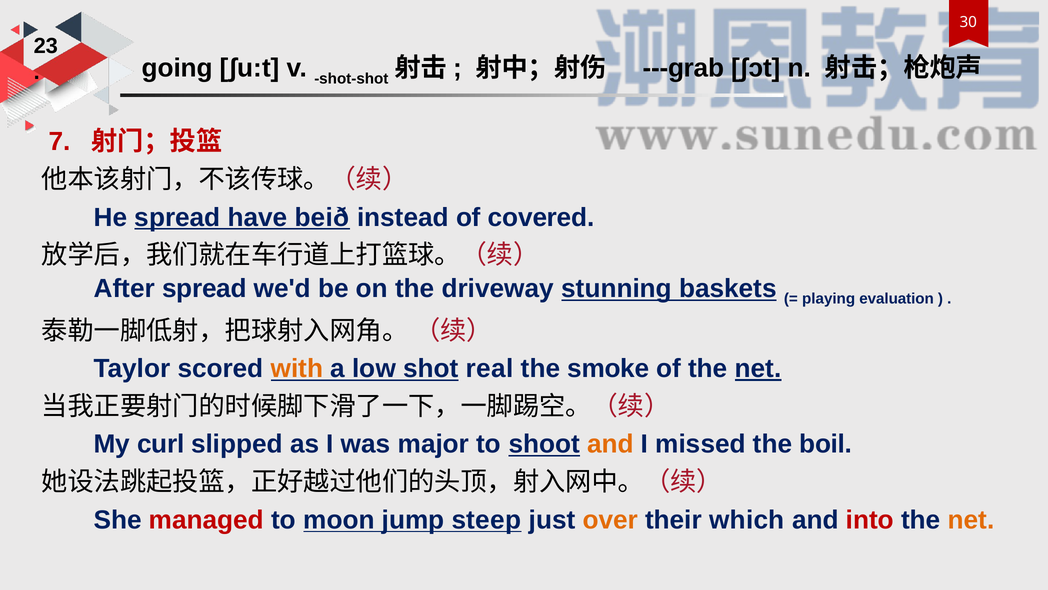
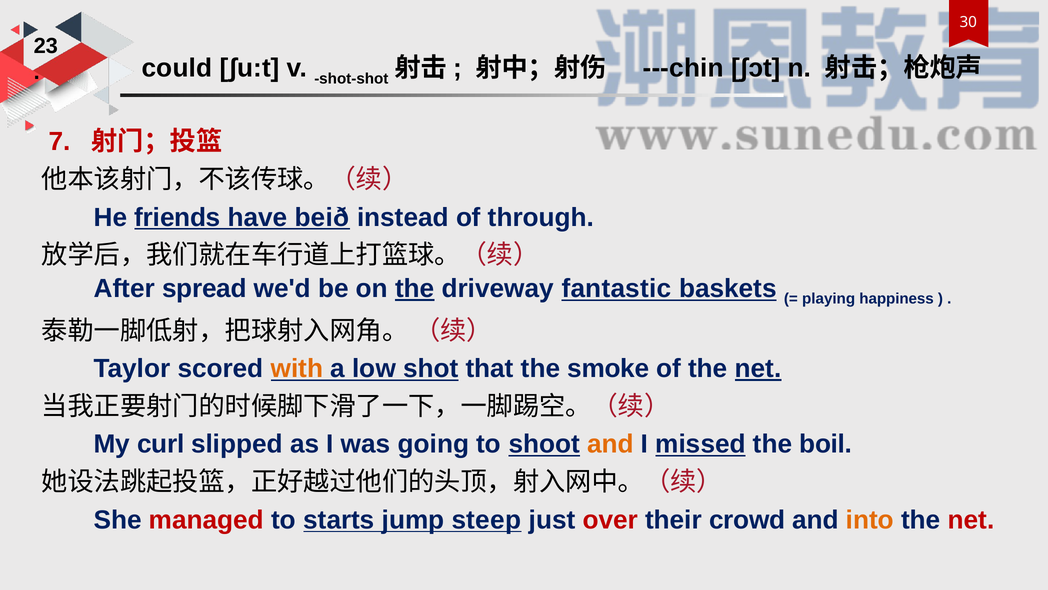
going: going -> could
---grab: ---grab -> ---chin
✍He spread: spread -> friends
covered: covered -> through
the at (415, 288) underline: none -> present
stunning: stunning -> fantastic
evaluation: evaluation -> happiness
real: real -> that
major: major -> going
missed underline: none -> present
moon: moon -> starts
over colour: orange -> red
which: which -> crowd
into colour: red -> orange
net at (971, 520) colour: orange -> red
